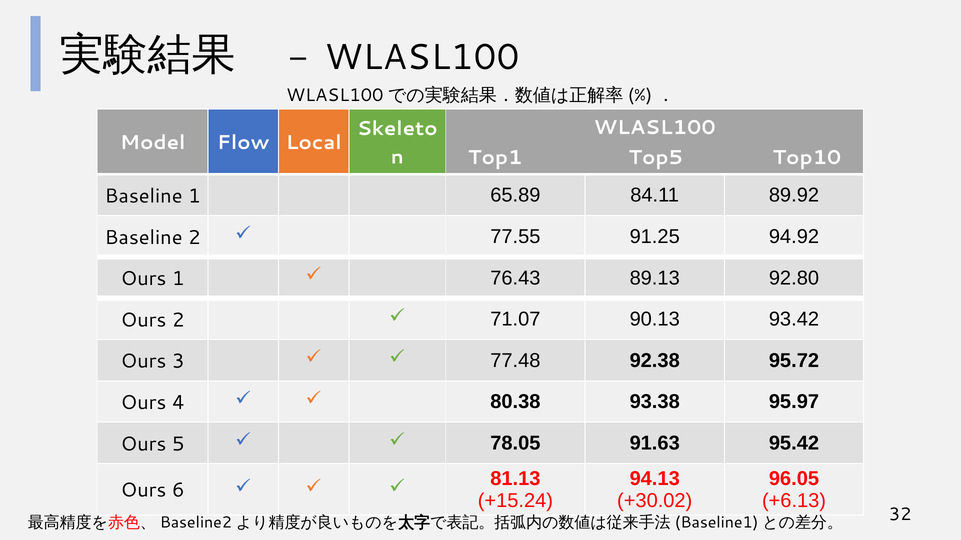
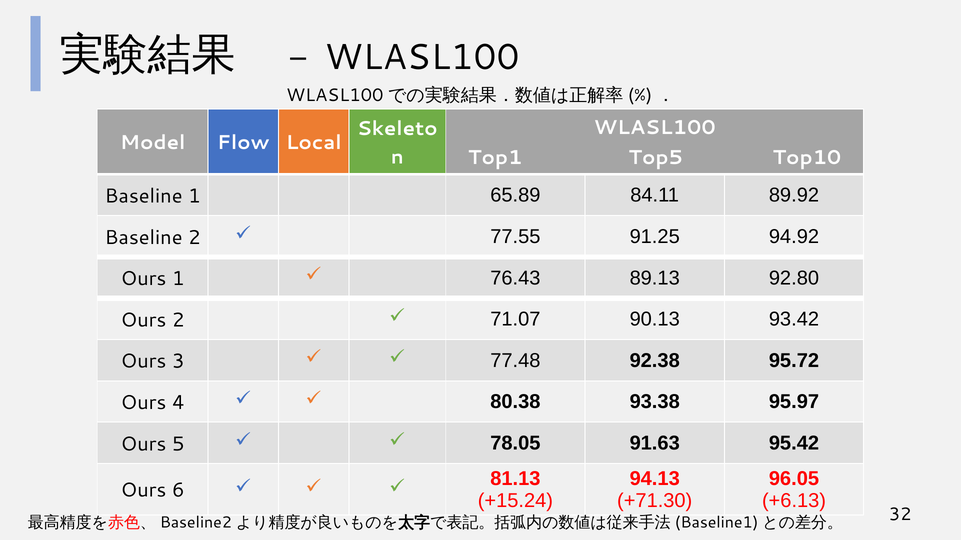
+30.02: +30.02 -> +71.30
